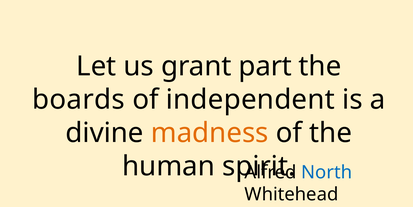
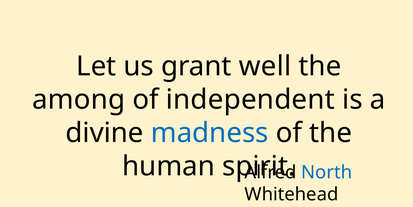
part: part -> well
boards: boards -> among
madness colour: orange -> blue
